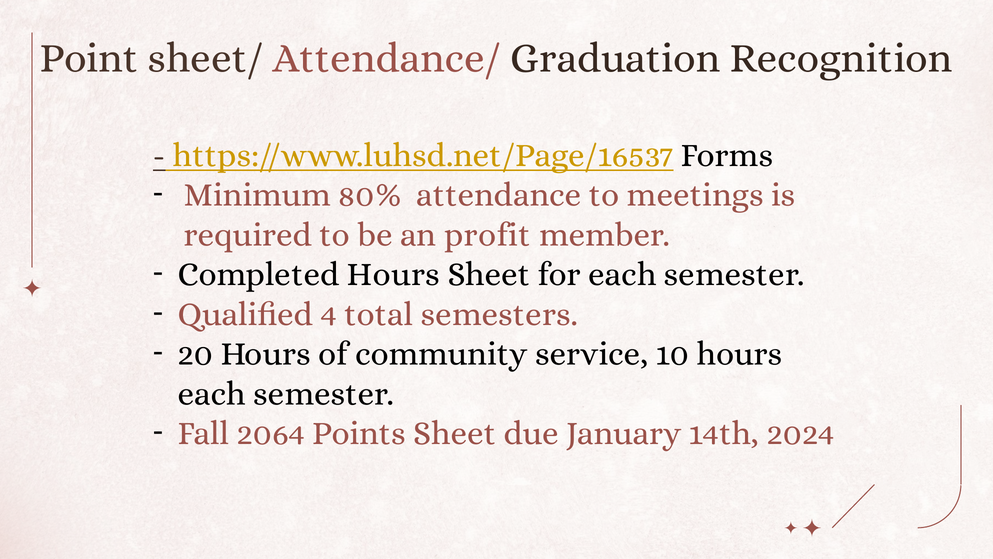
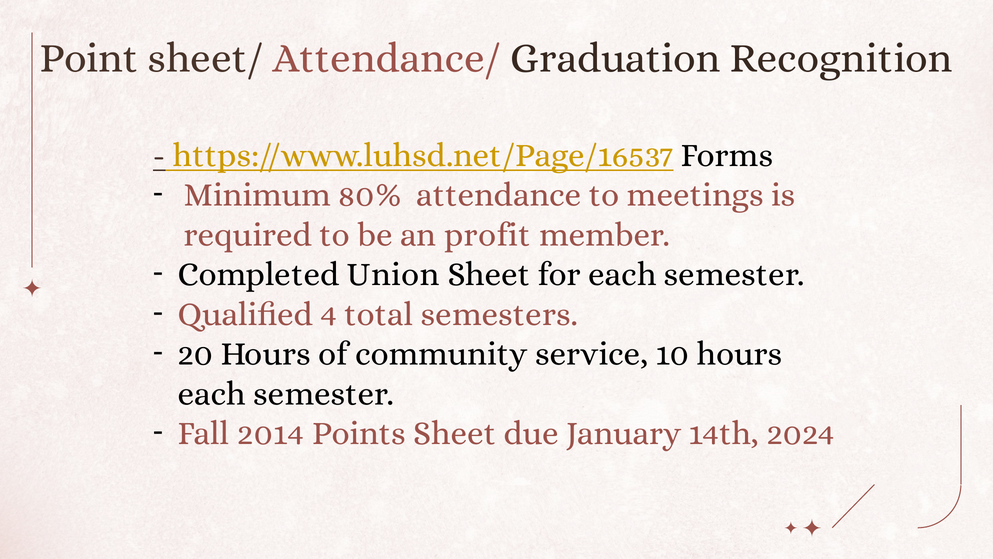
Completed Hours: Hours -> Union
2064: 2064 -> 2014
